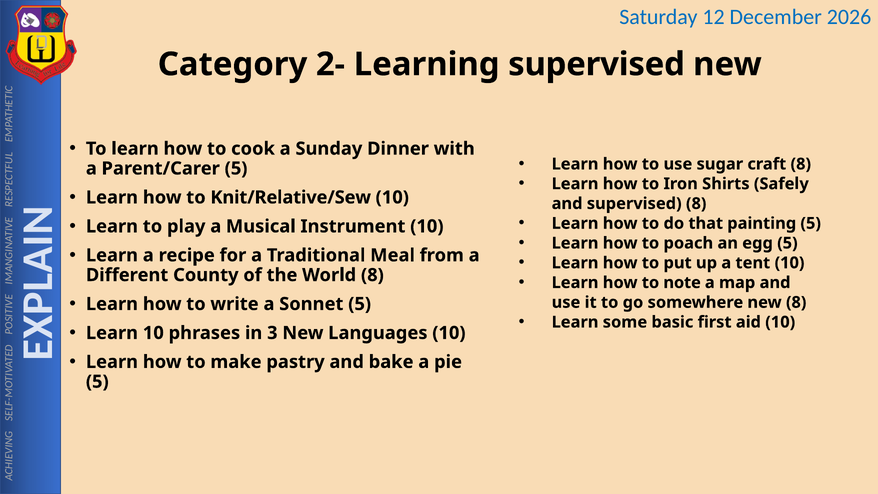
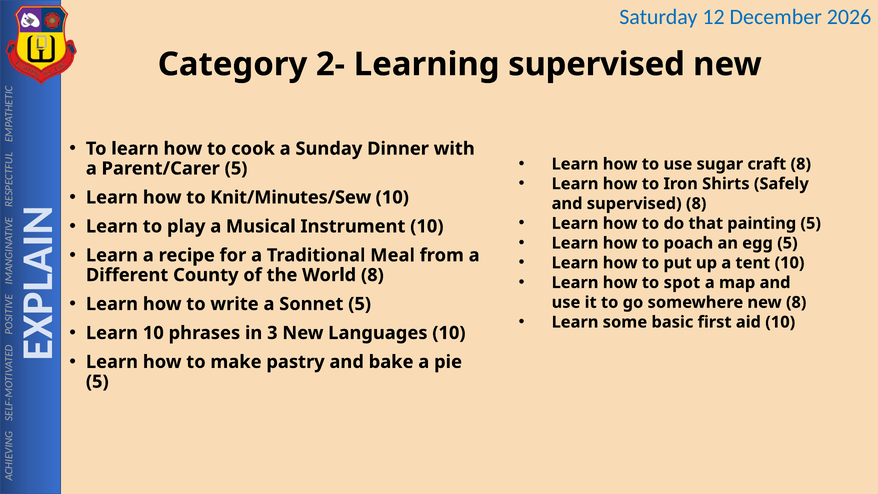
Knit/Relative/Sew: Knit/Relative/Sew -> Knit/Minutes/Sew
note: note -> spot
